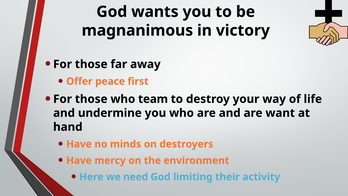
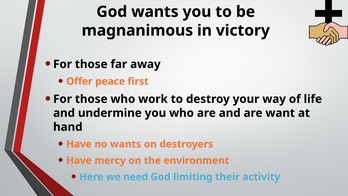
team: team -> work
no minds: minds -> wants
